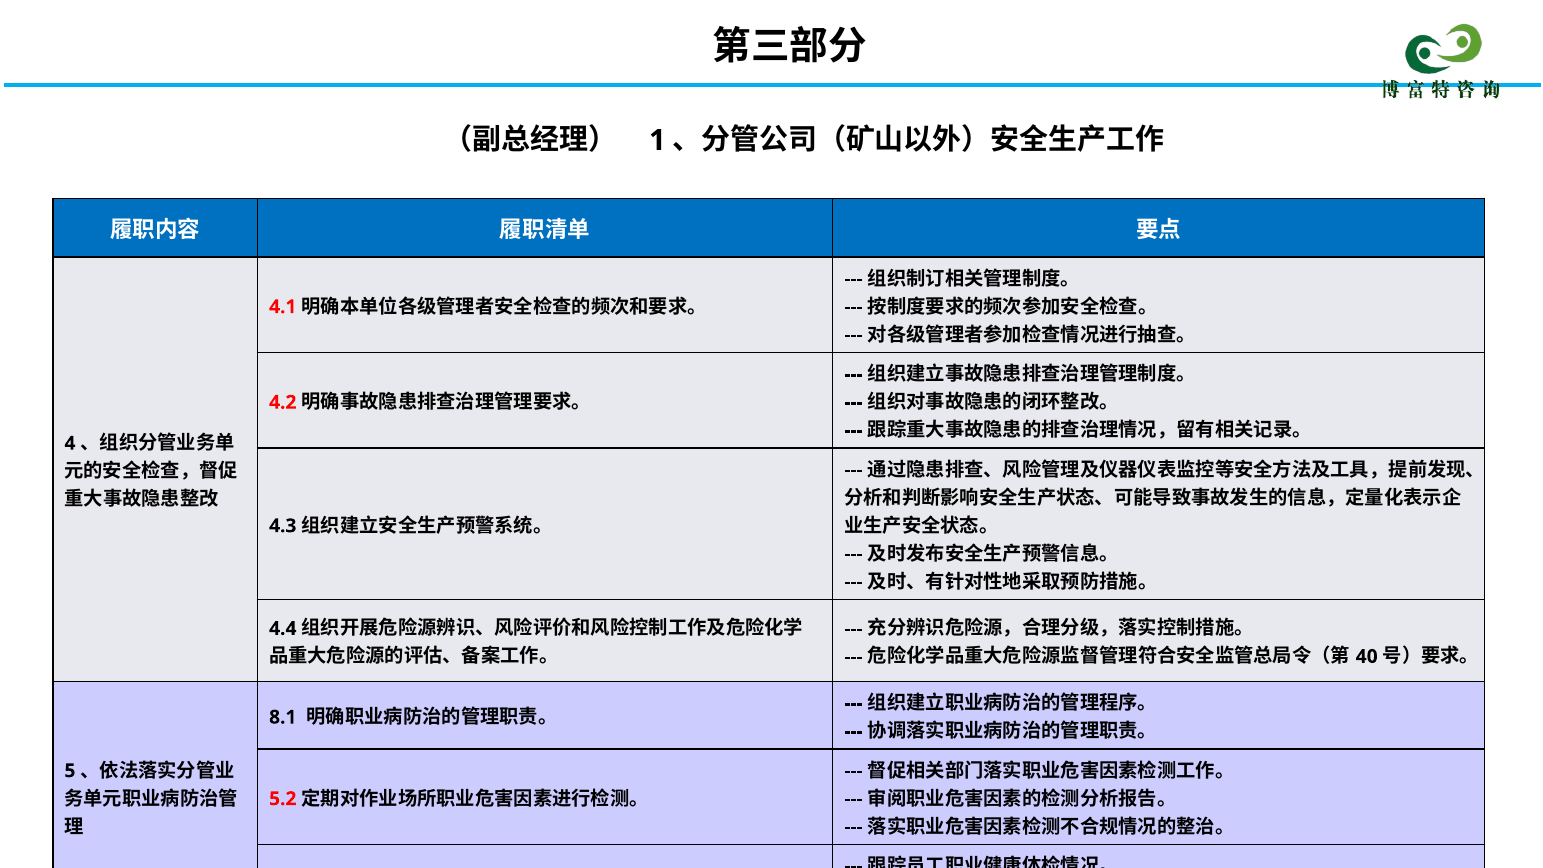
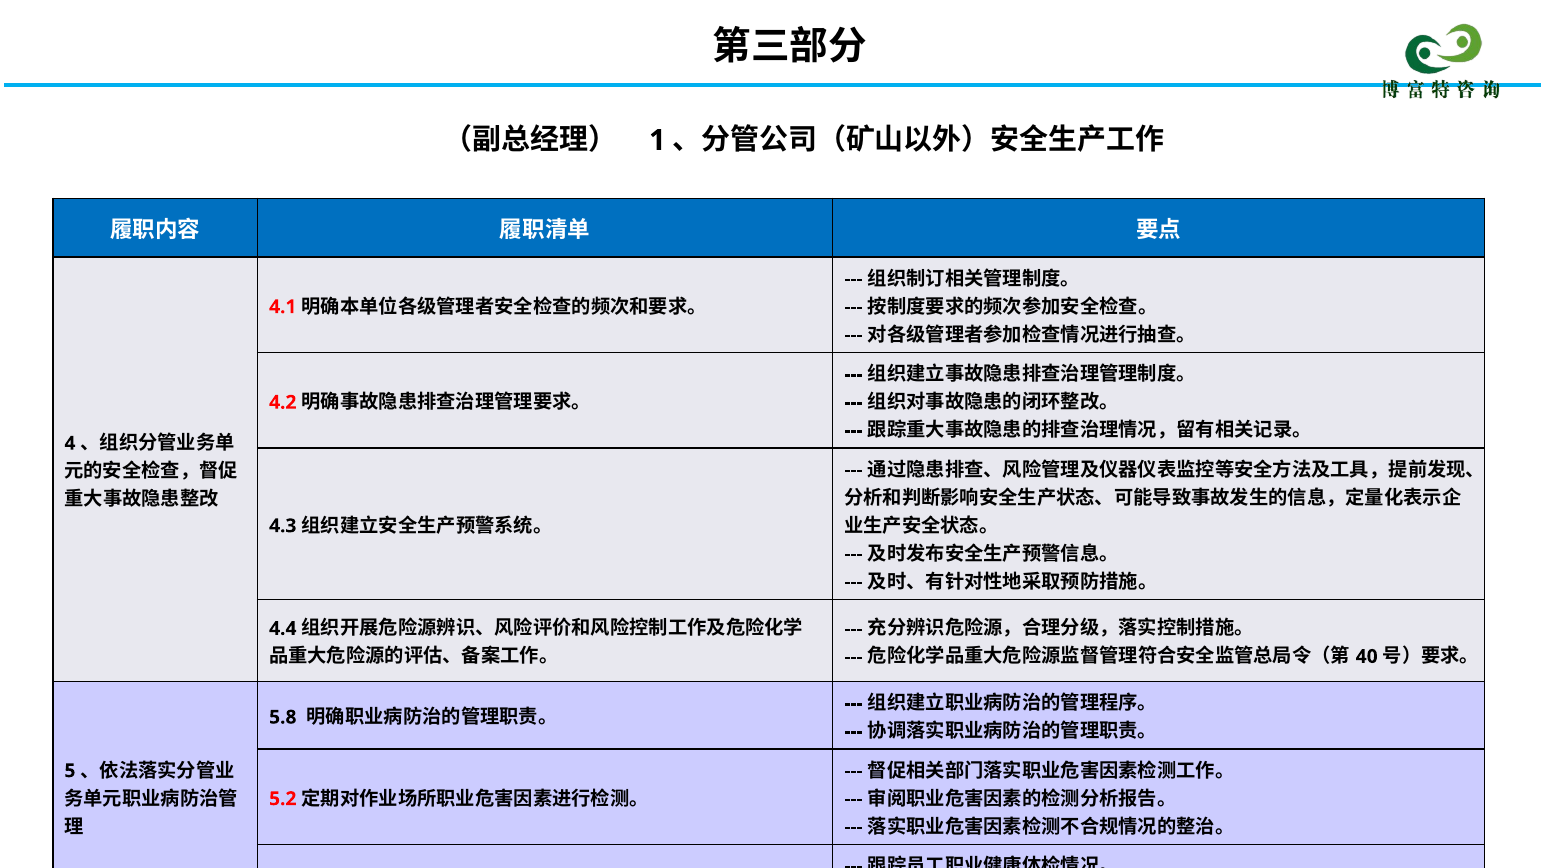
8.1: 8.1 -> 5.8
